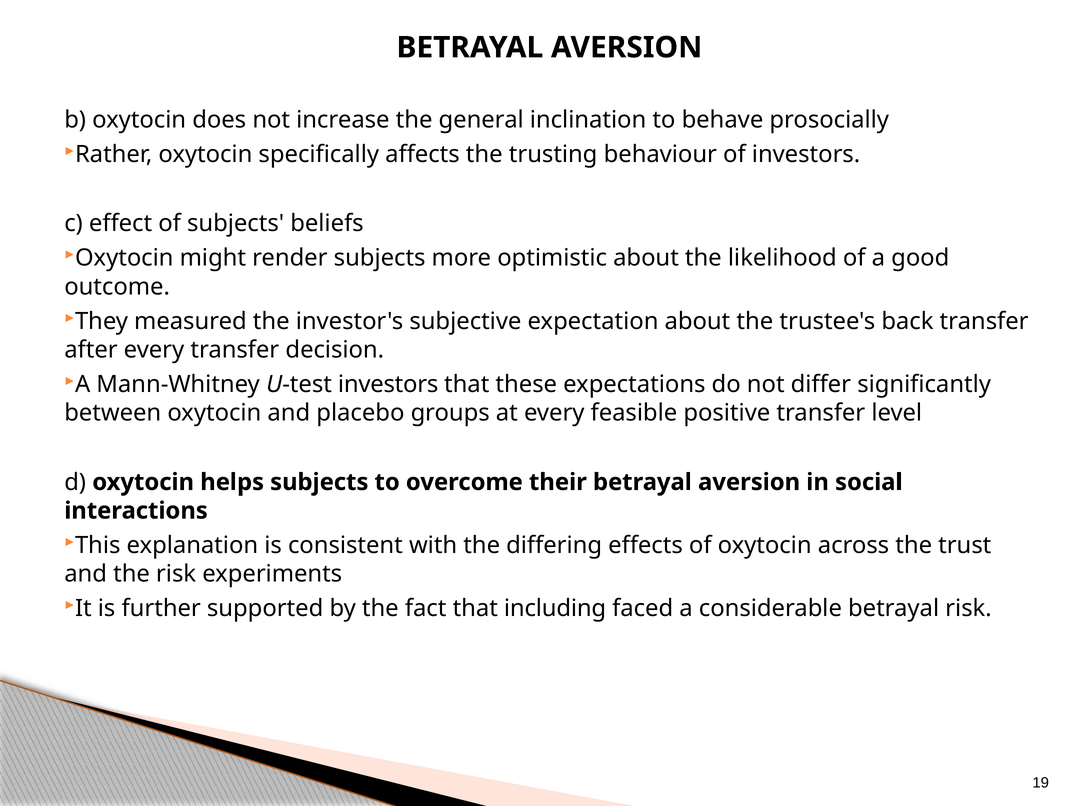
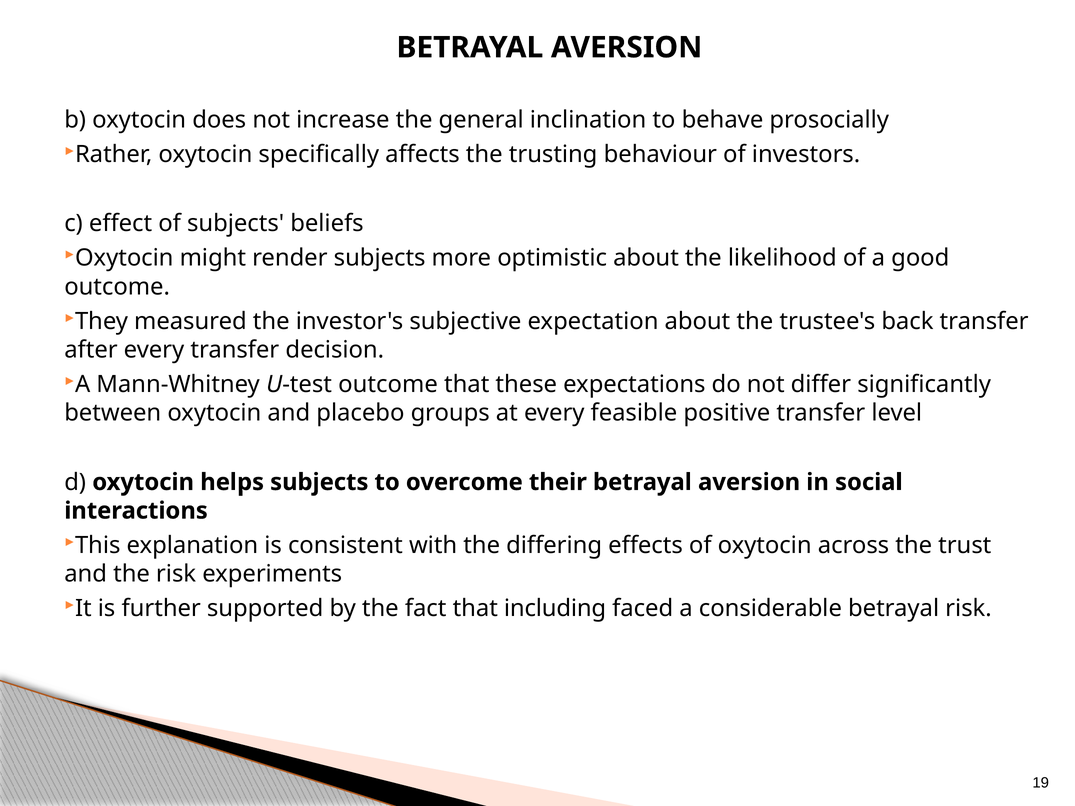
U-test investors: investors -> outcome
